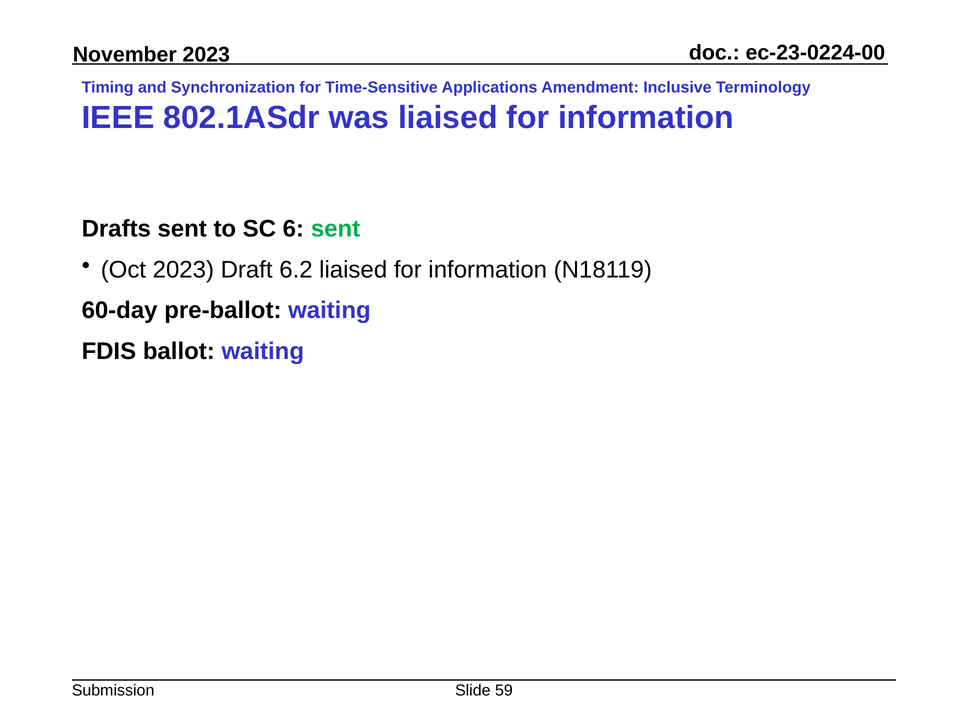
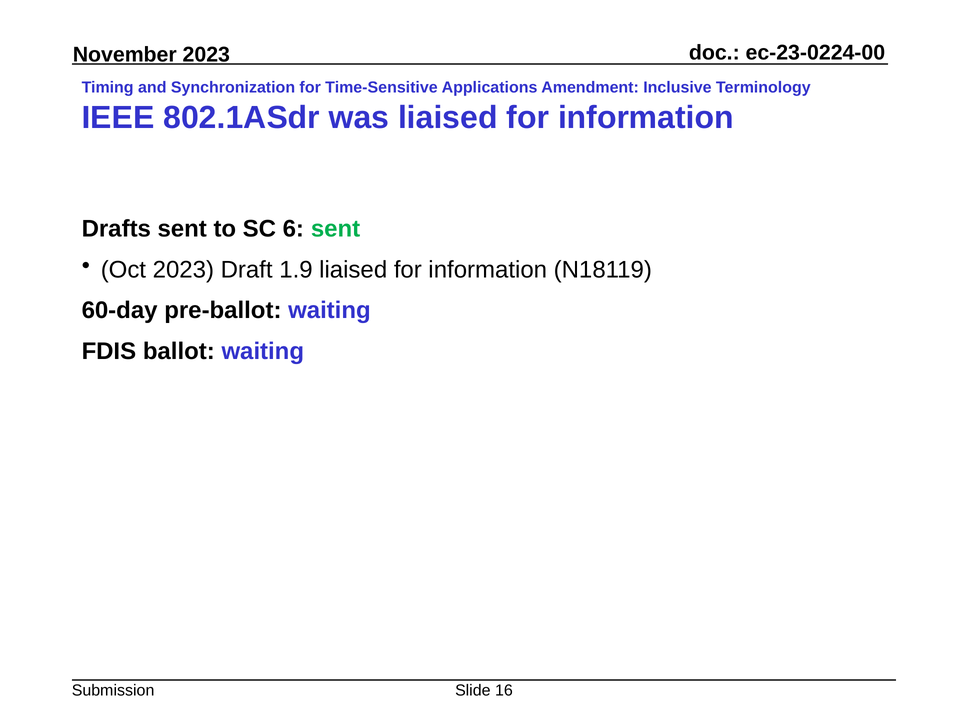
6.2: 6.2 -> 1.9
59: 59 -> 16
